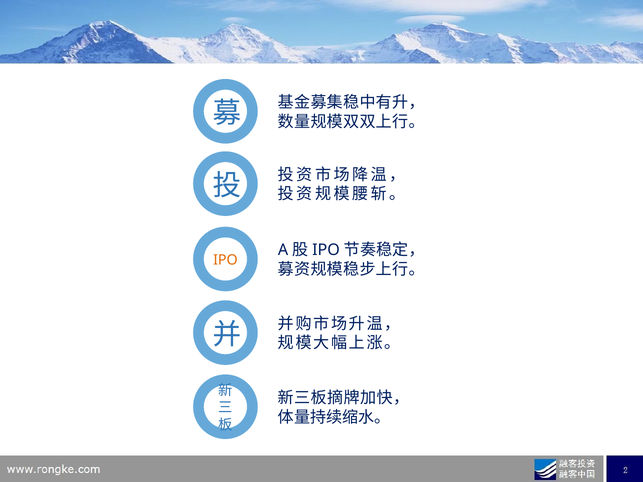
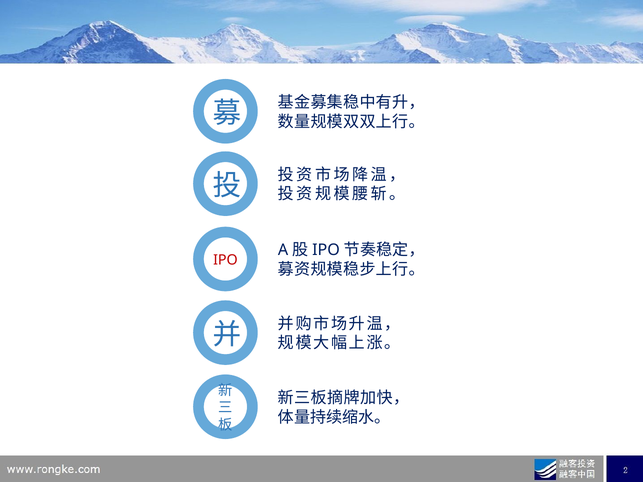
IPO colour: orange -> red
